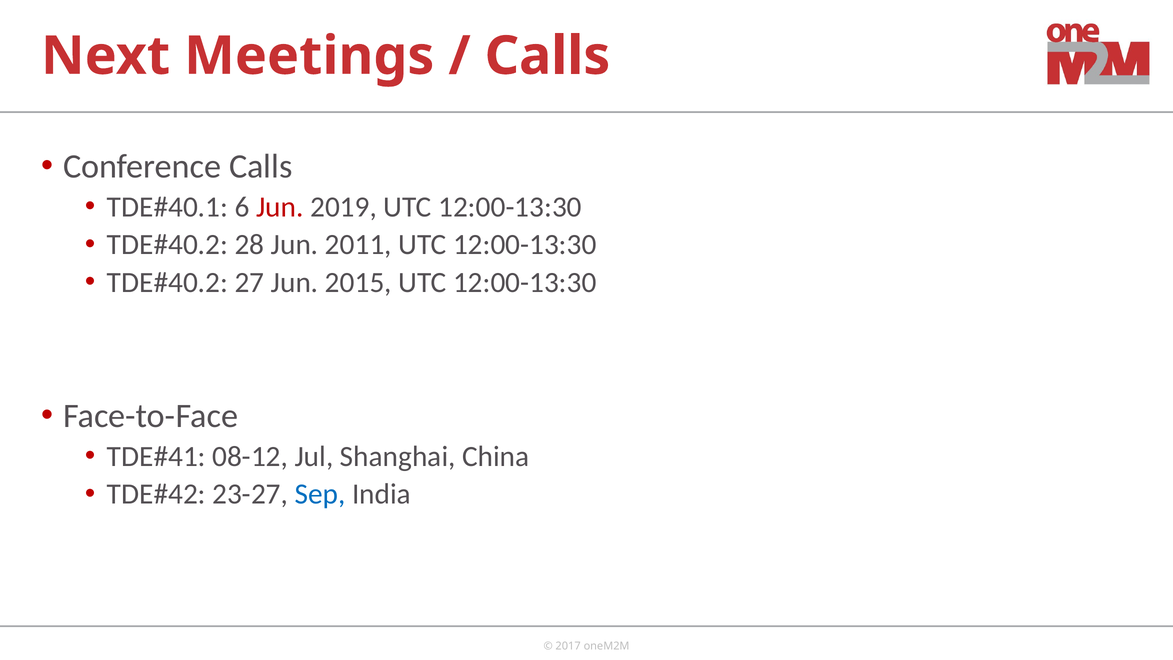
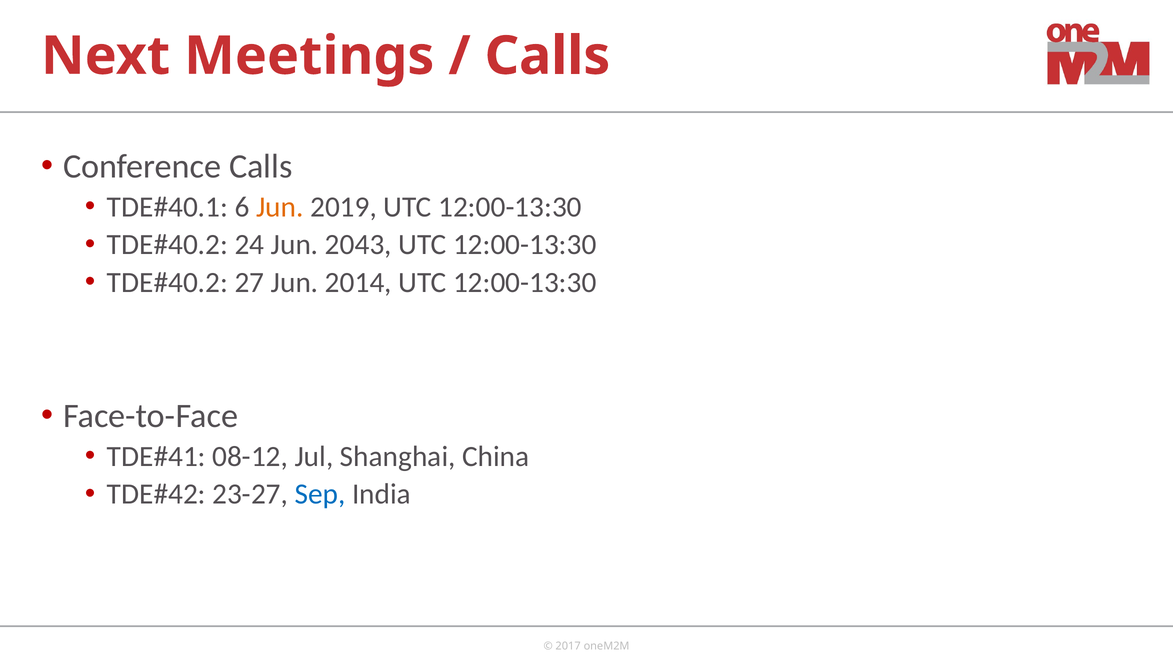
Jun at (280, 207) colour: red -> orange
28: 28 -> 24
2011: 2011 -> 2043
2015: 2015 -> 2014
